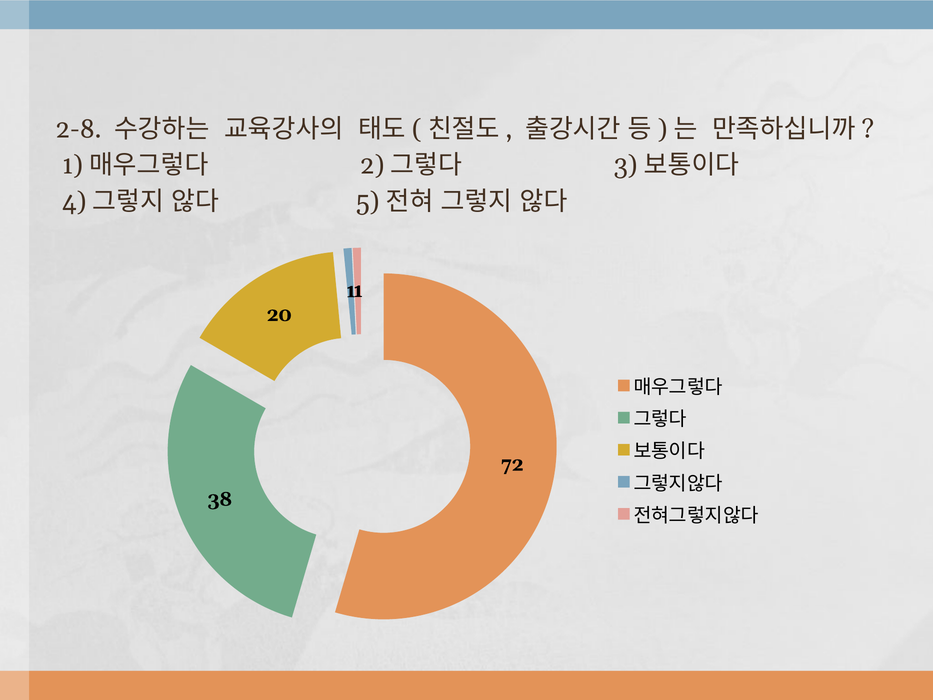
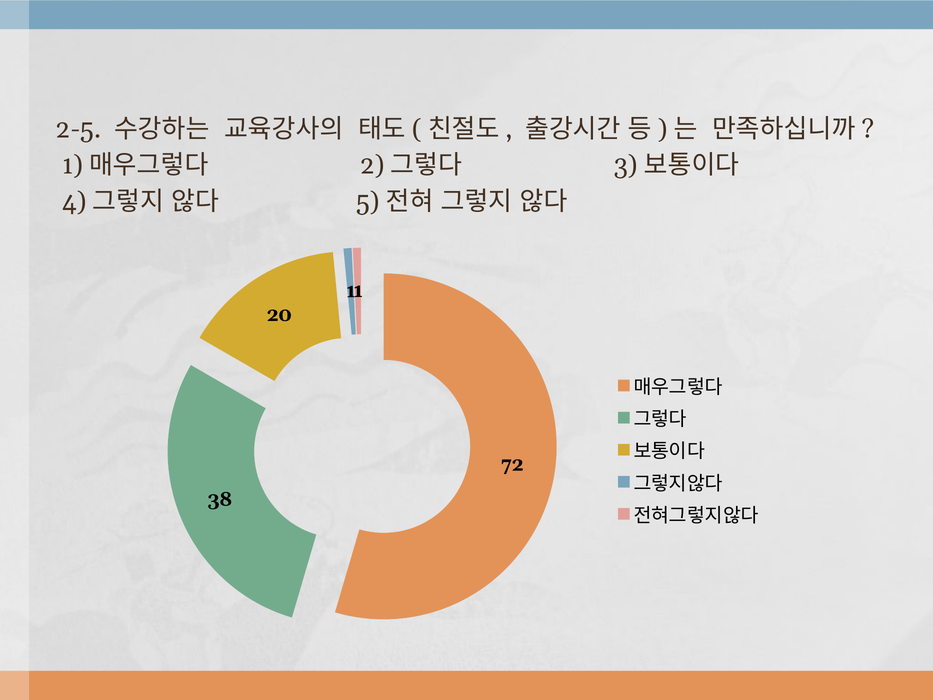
2-8: 2-8 -> 2-5
